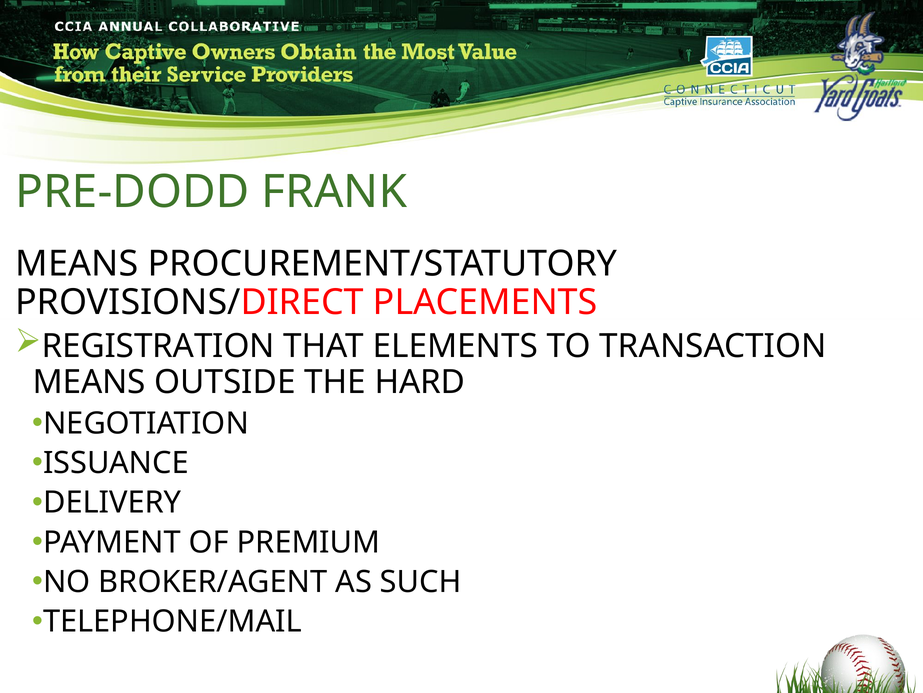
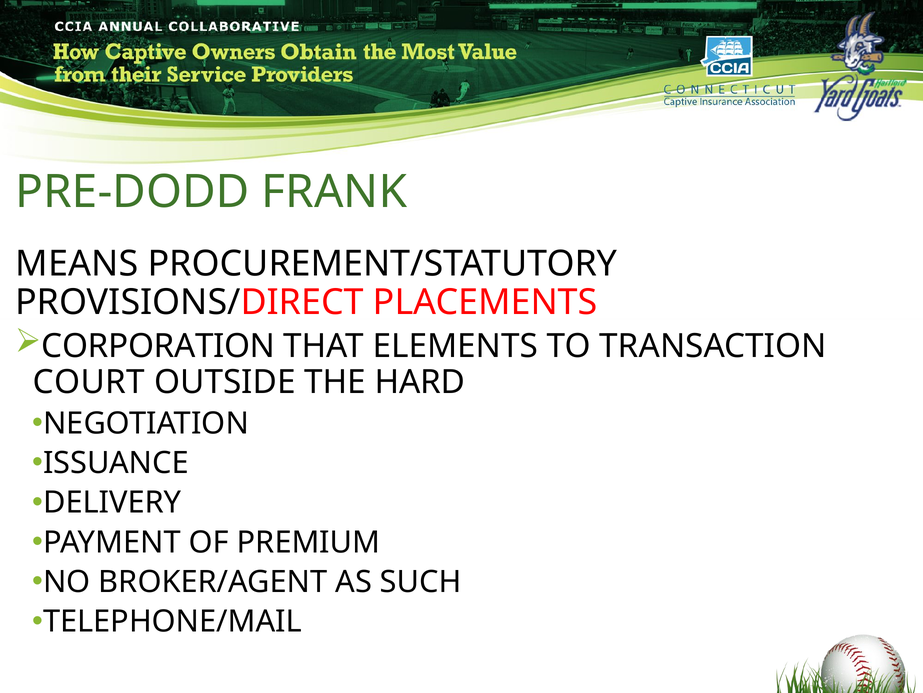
REGISTRATION: REGISTRATION -> CORPORATION
MEANS at (89, 382): MEANS -> COURT
